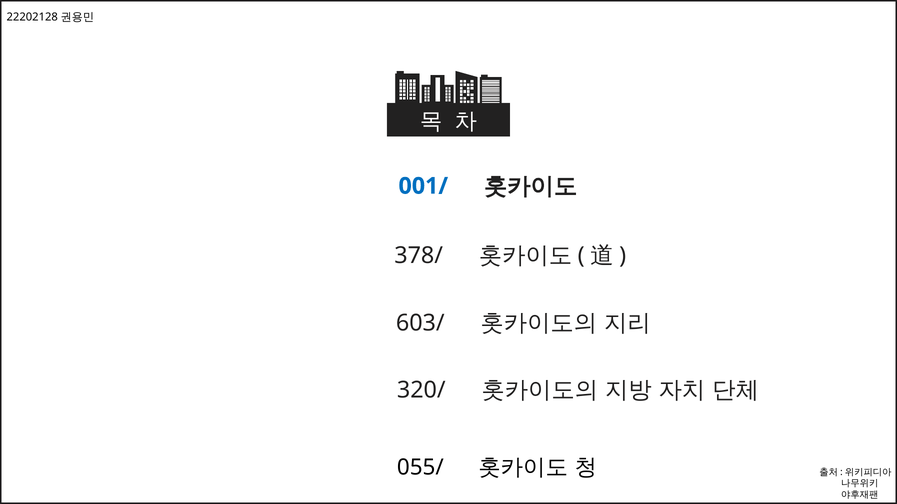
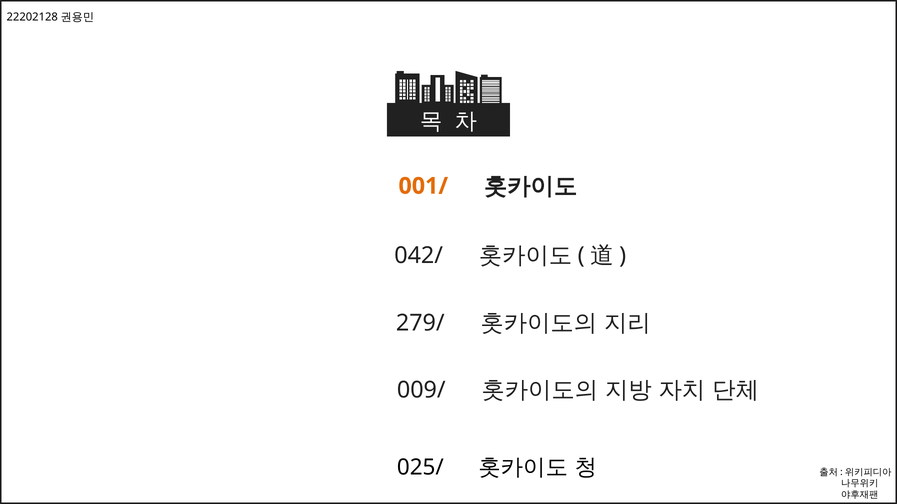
001/ colour: blue -> orange
378/: 378/ -> 042/
603/: 603/ -> 279/
320/: 320/ -> 009/
055/: 055/ -> 025/
